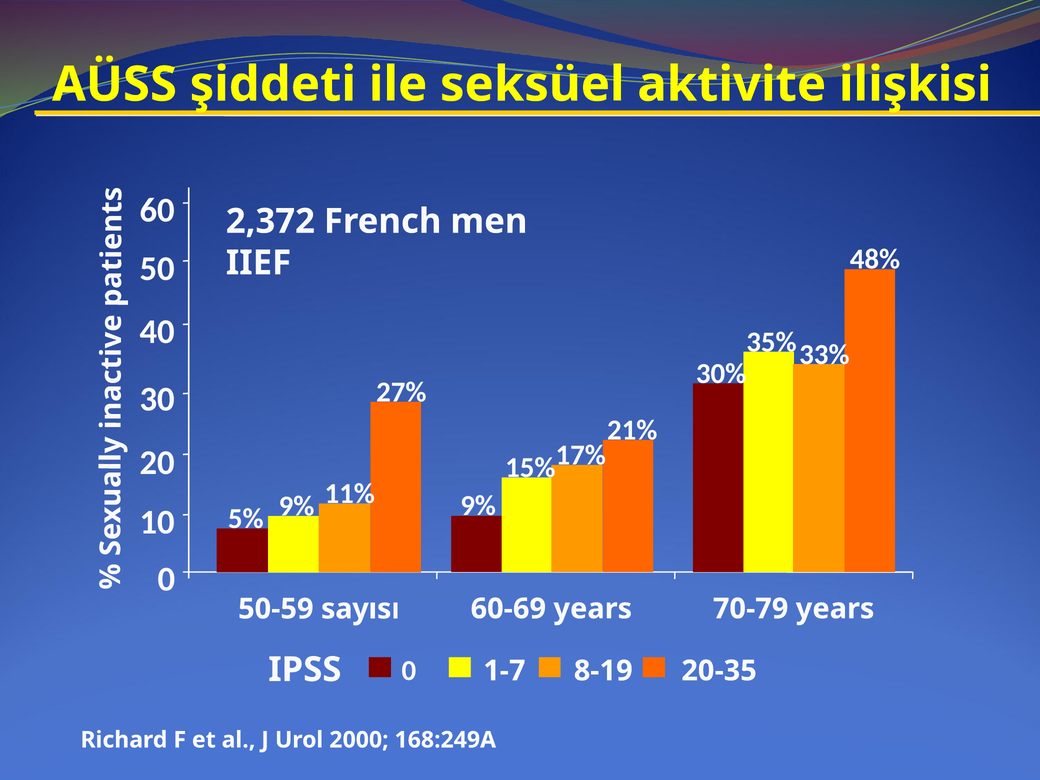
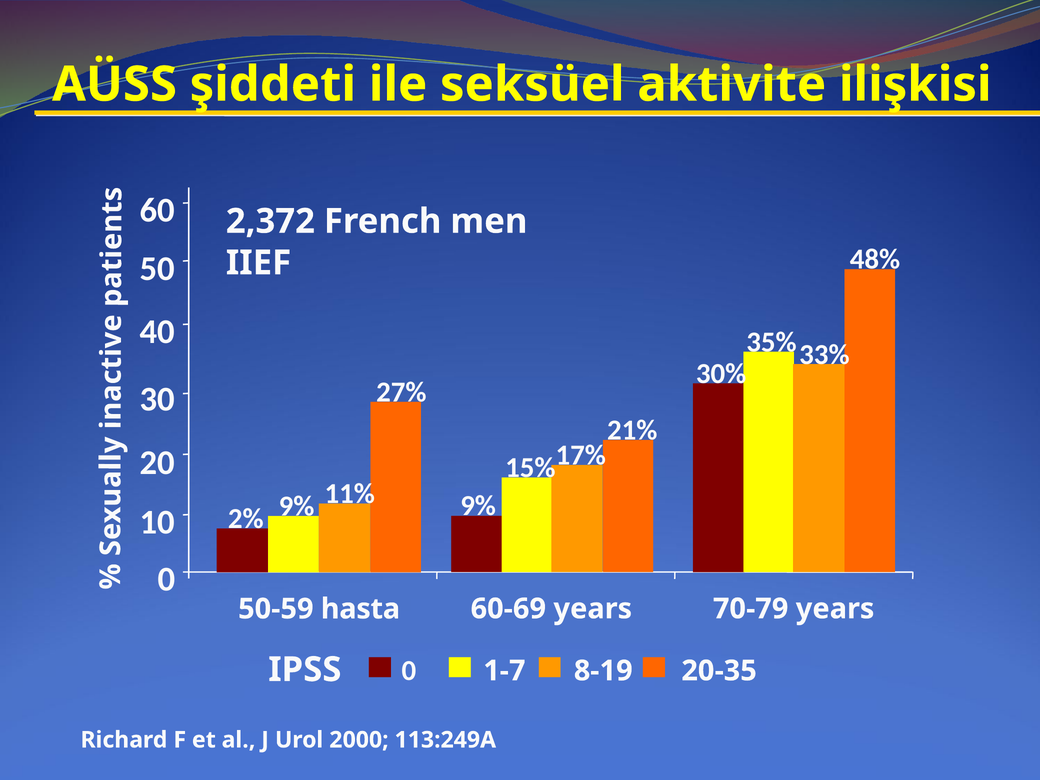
5%: 5% -> 2%
sayısı: sayısı -> hasta
168:249A: 168:249A -> 113:249A
